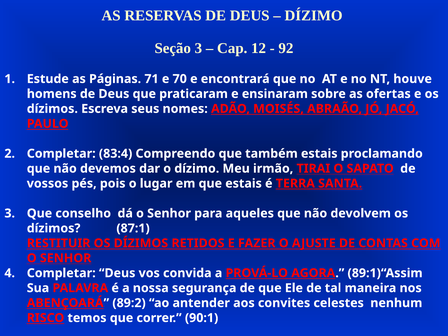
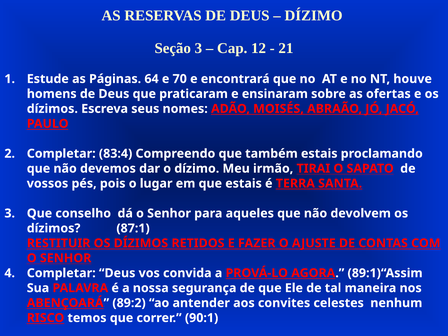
92: 92 -> 21
71: 71 -> 64
